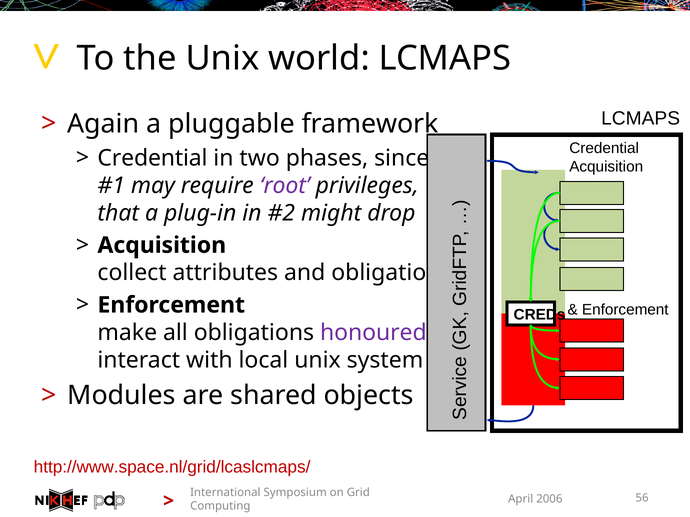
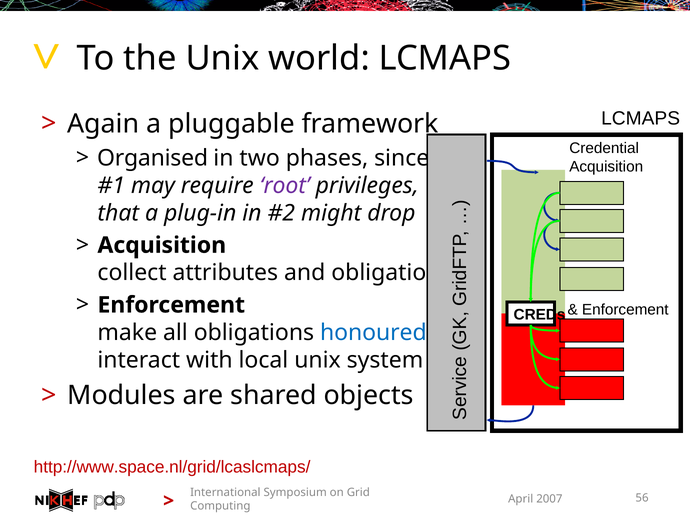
Credential at (153, 158): Credential -> Organised
honoured colour: purple -> blue
2006: 2006 -> 2007
